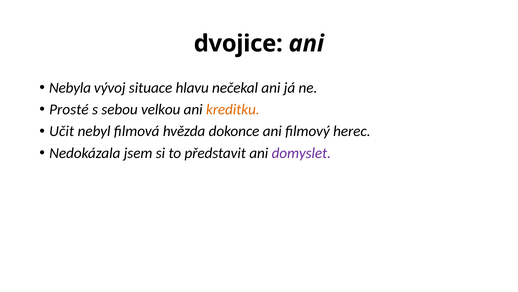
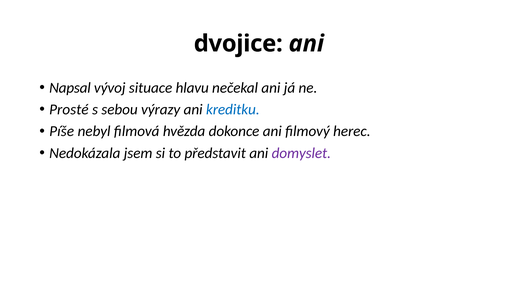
Nebyla: Nebyla -> Napsal
velkou: velkou -> výrazy
kreditku colour: orange -> blue
Učit: Učit -> Píše
